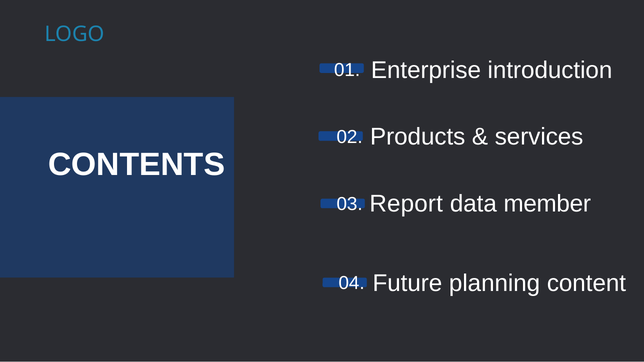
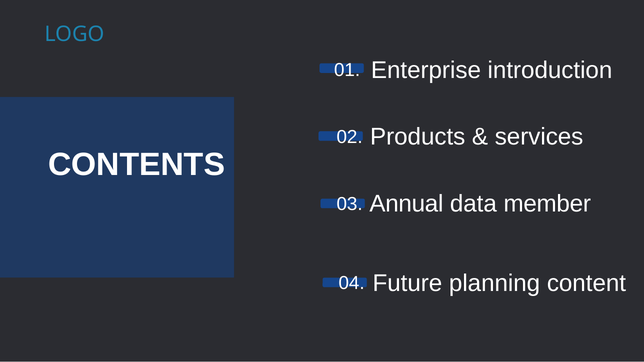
Report: Report -> Annual
